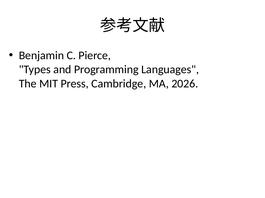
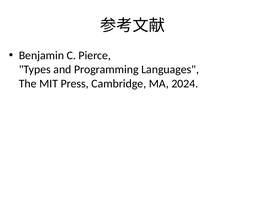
2026: 2026 -> 2024
